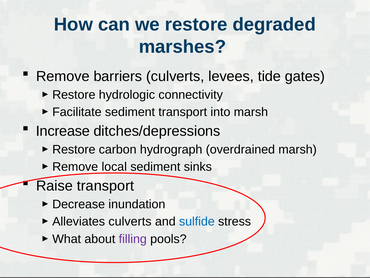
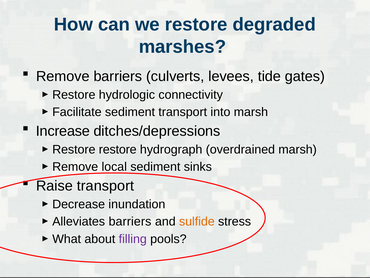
Restore carbon: carbon -> restore
Alleviates culverts: culverts -> barriers
sulfide colour: blue -> orange
